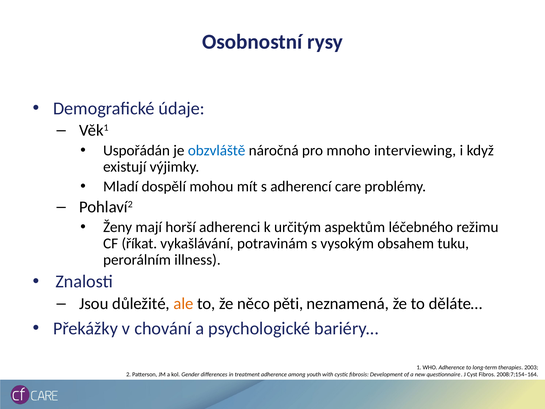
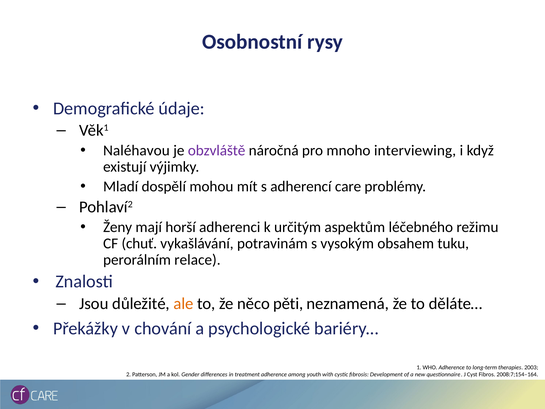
Uspořádán: Uspořádán -> Naléhavou
obzvláště colour: blue -> purple
říkat: říkat -> chuť
illness: illness -> relace
